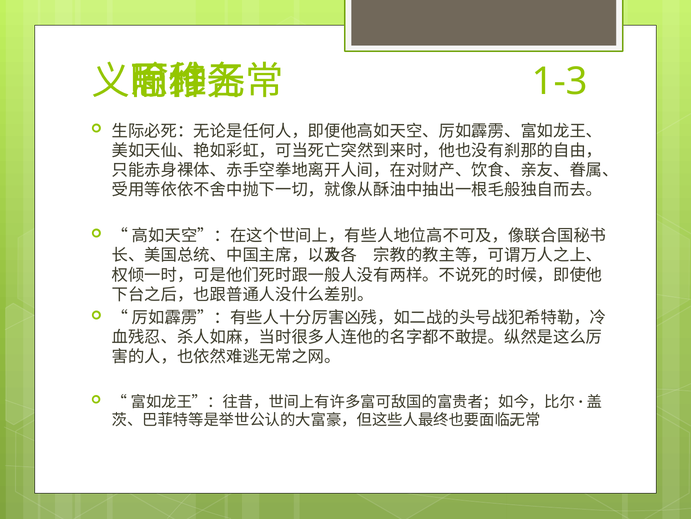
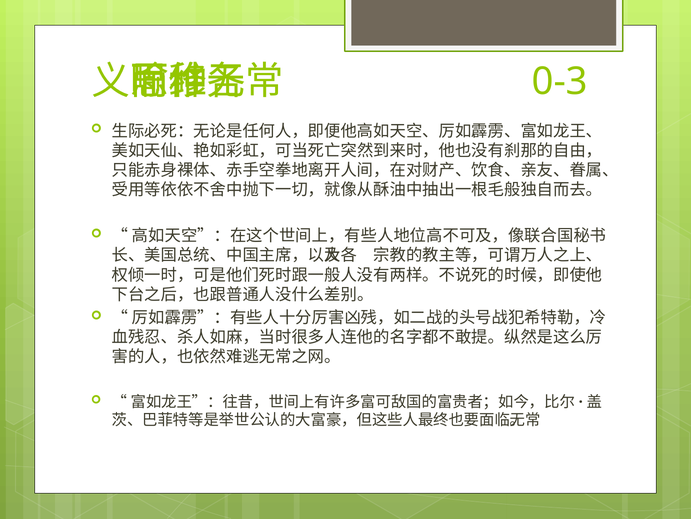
1-3: 1-3 -> 0-3
